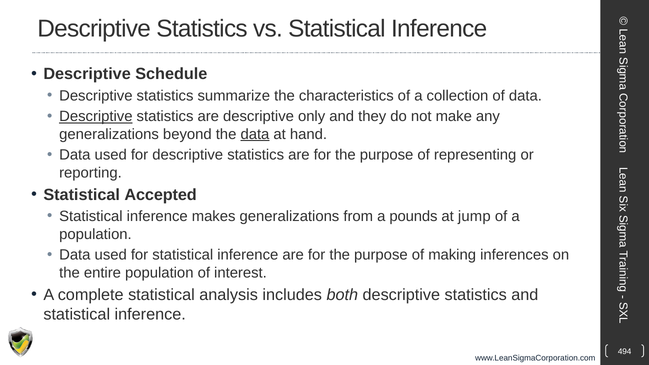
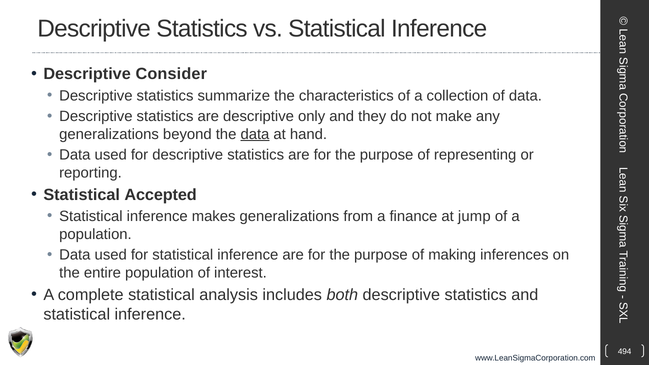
Schedule: Schedule -> Consider
Descriptive at (96, 116) underline: present -> none
pounds: pounds -> finance
